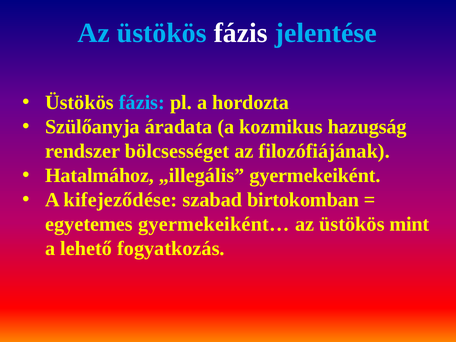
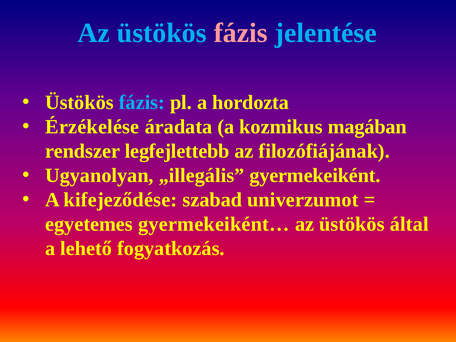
fázis at (241, 33) colour: white -> pink
Szülőanyja: Szülőanyja -> Érzékelése
hazugság: hazugság -> magában
bölcsességet: bölcsességet -> legfejlettebb
Hatalmához: Hatalmához -> Ugyanolyan
birtokomban: birtokomban -> univerzumot
mint: mint -> által
